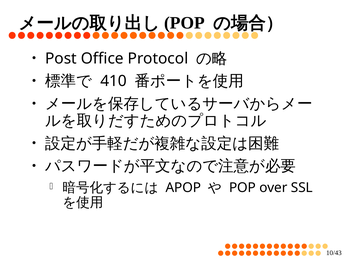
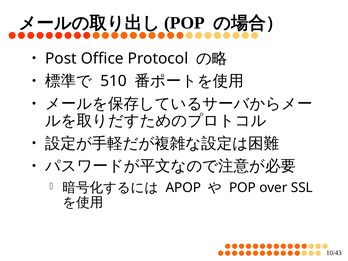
410: 410 -> 510
